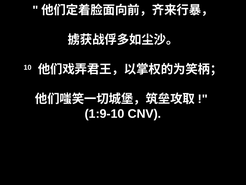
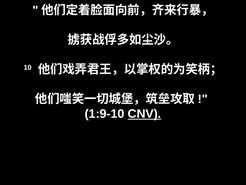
CNV underline: none -> present
